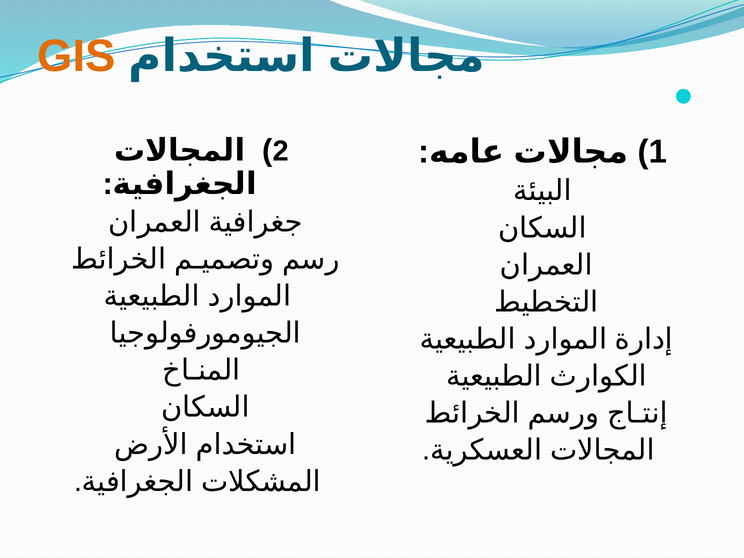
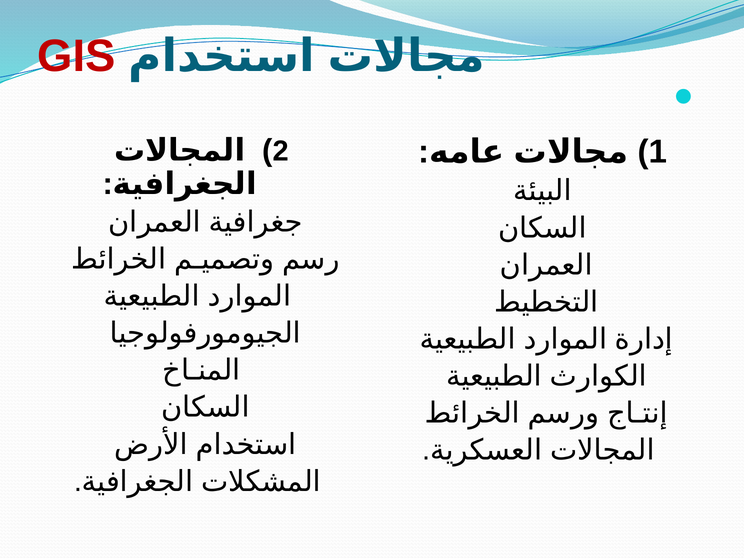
GIS colour: orange -> red
